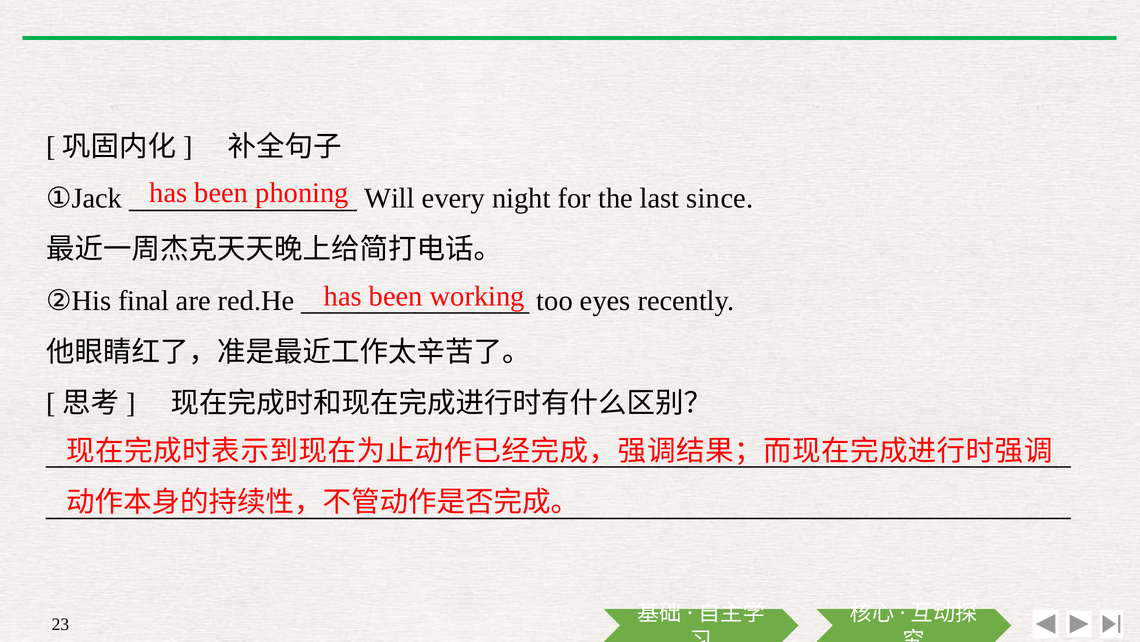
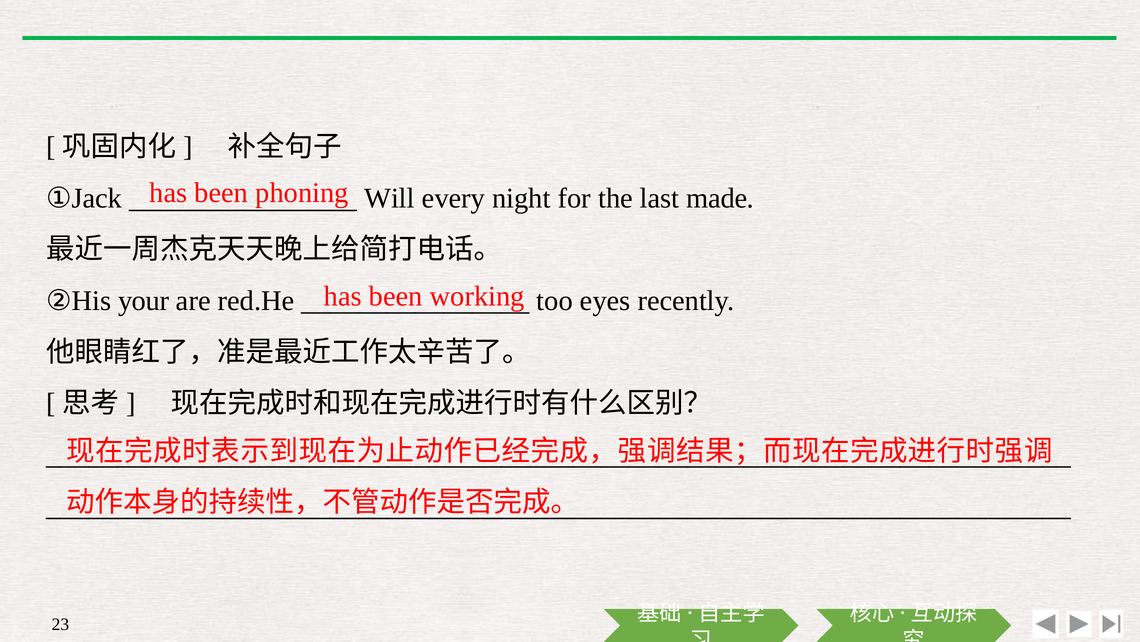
since: since -> made
final: final -> your
